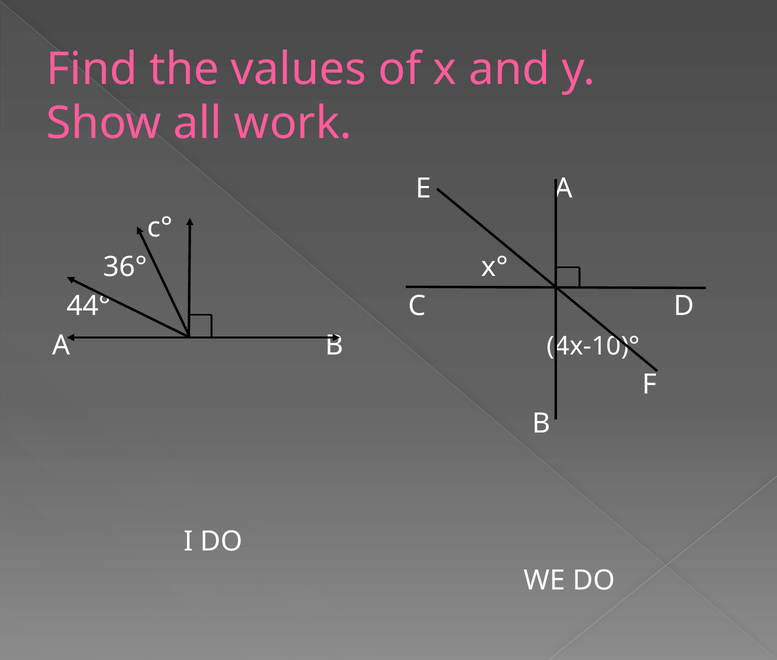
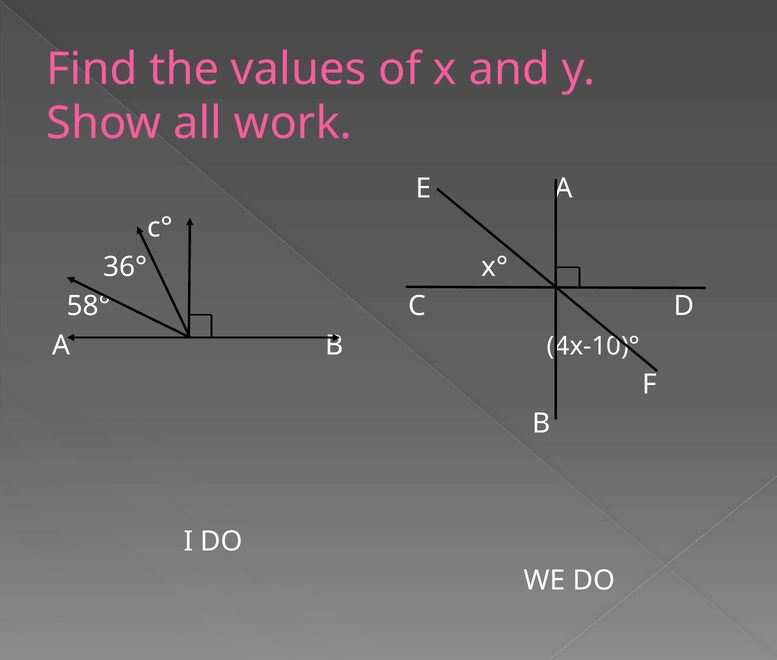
44°: 44° -> 58°
